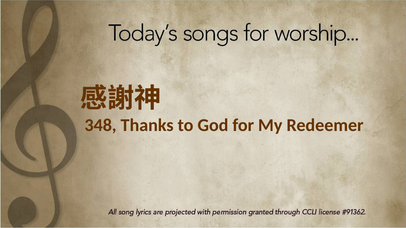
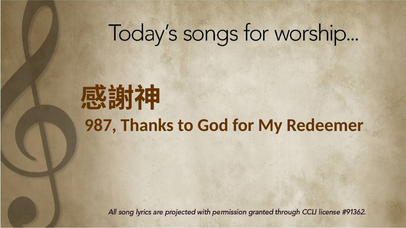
348: 348 -> 987
